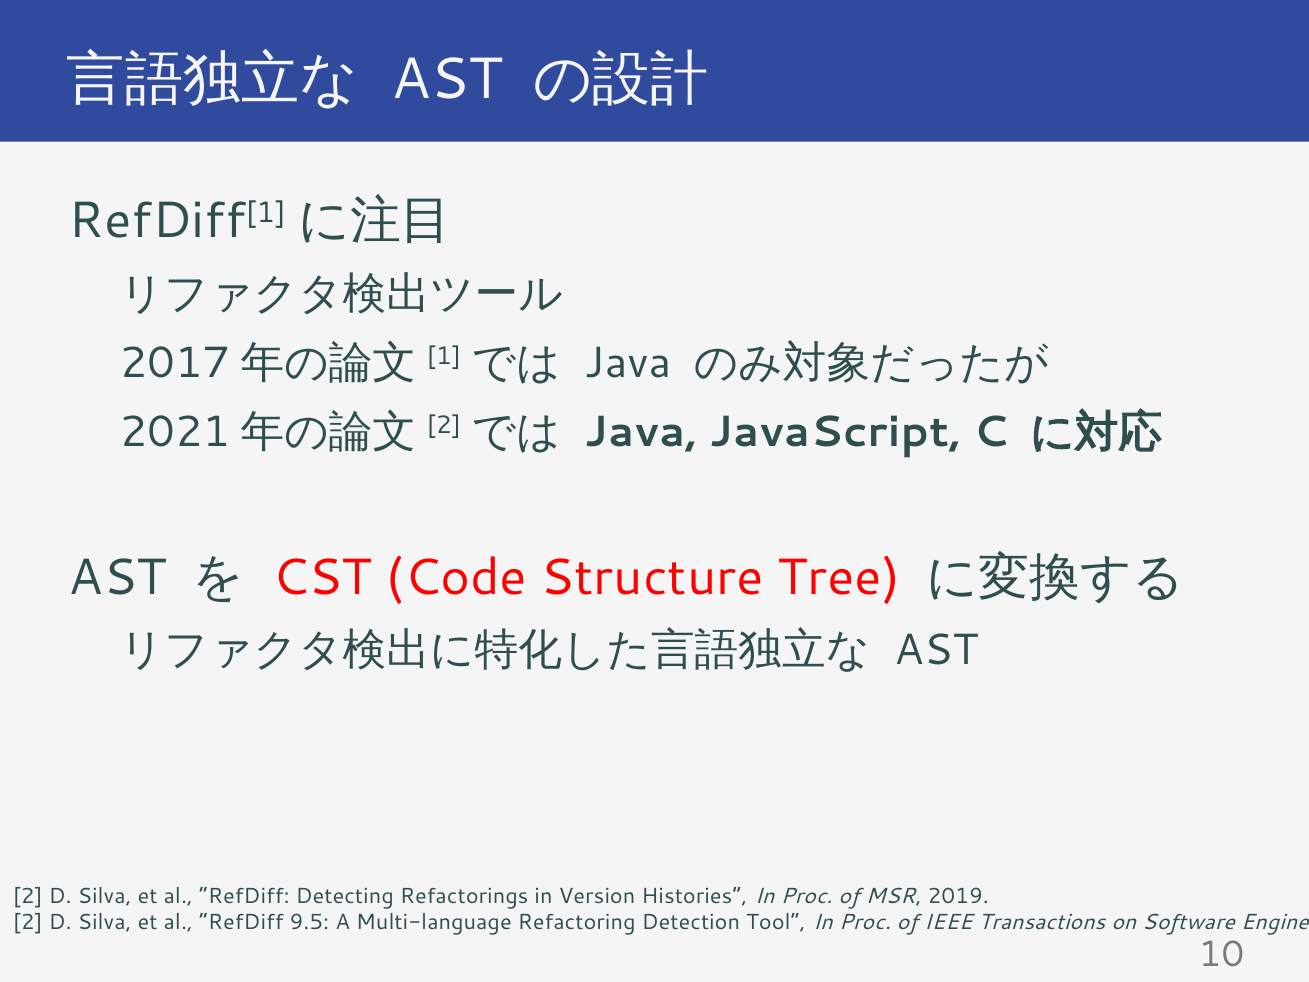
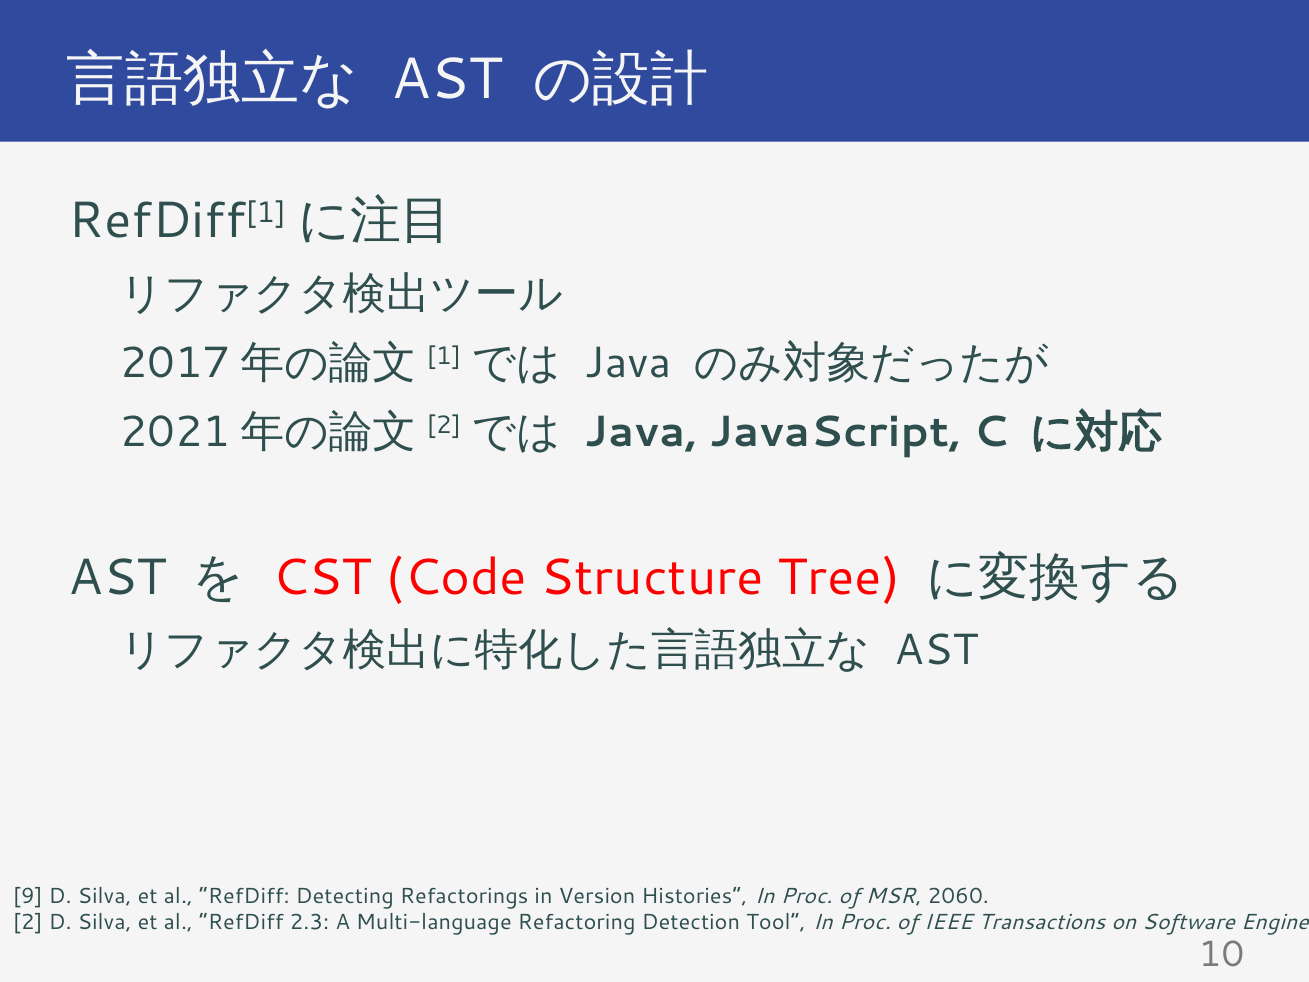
2 at (28, 896): 2 -> 9
2019: 2019 -> 2060
9.5: 9.5 -> 2.3
